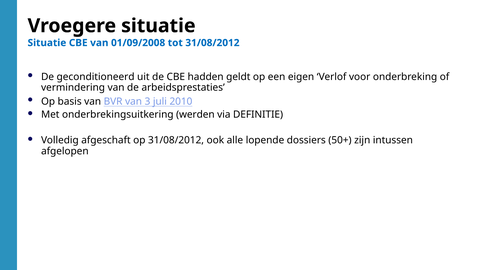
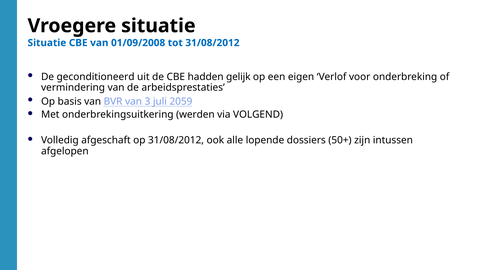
geldt: geldt -> gelijk
2010: 2010 -> 2059
DEFINITIE: DEFINITIE -> VOLGEND
